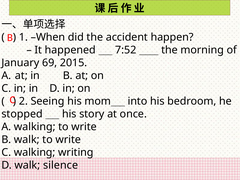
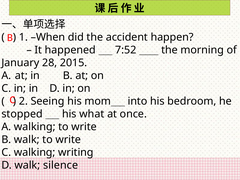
69: 69 -> 28
story: story -> what
